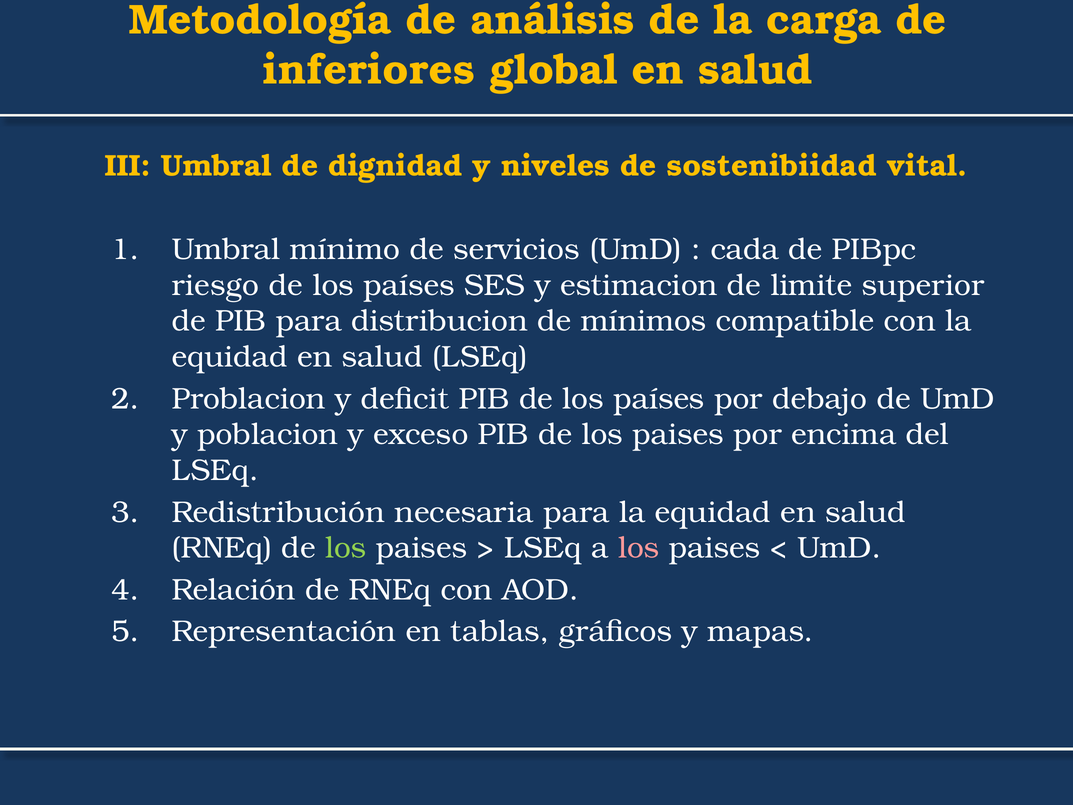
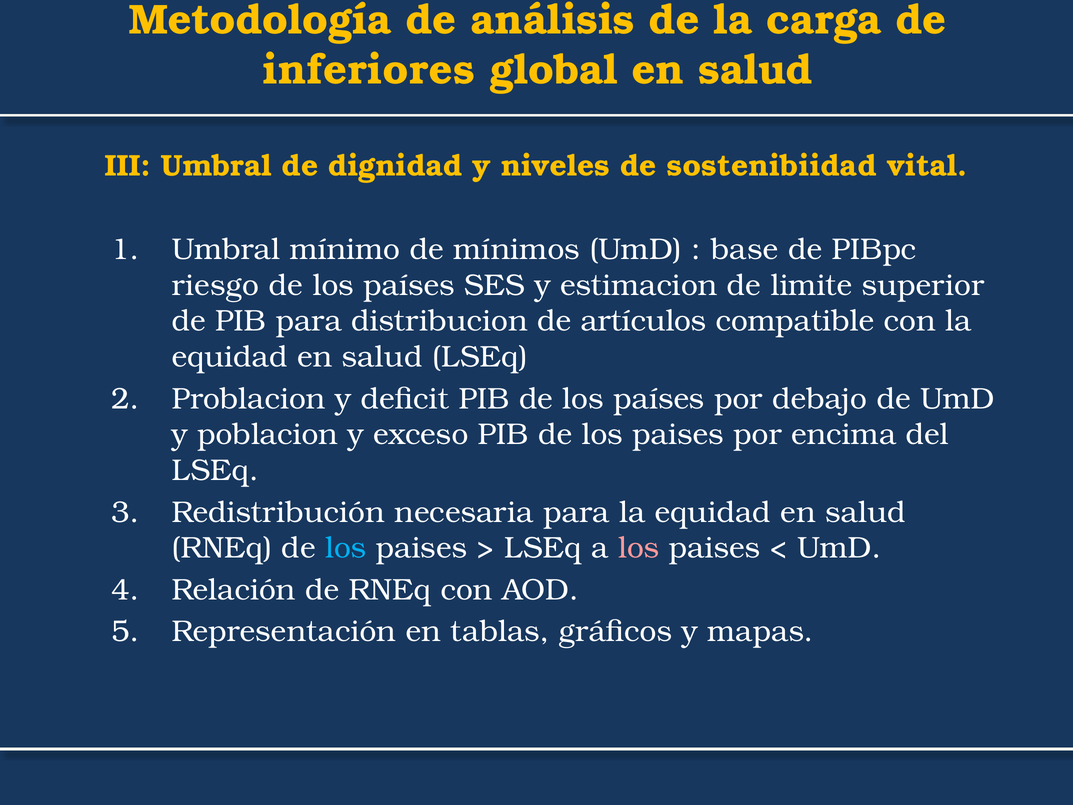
servicios: servicios -> mínimos
cada: cada -> base
mínimos: mínimos -> artículos
los at (346, 548) colour: light green -> light blue
